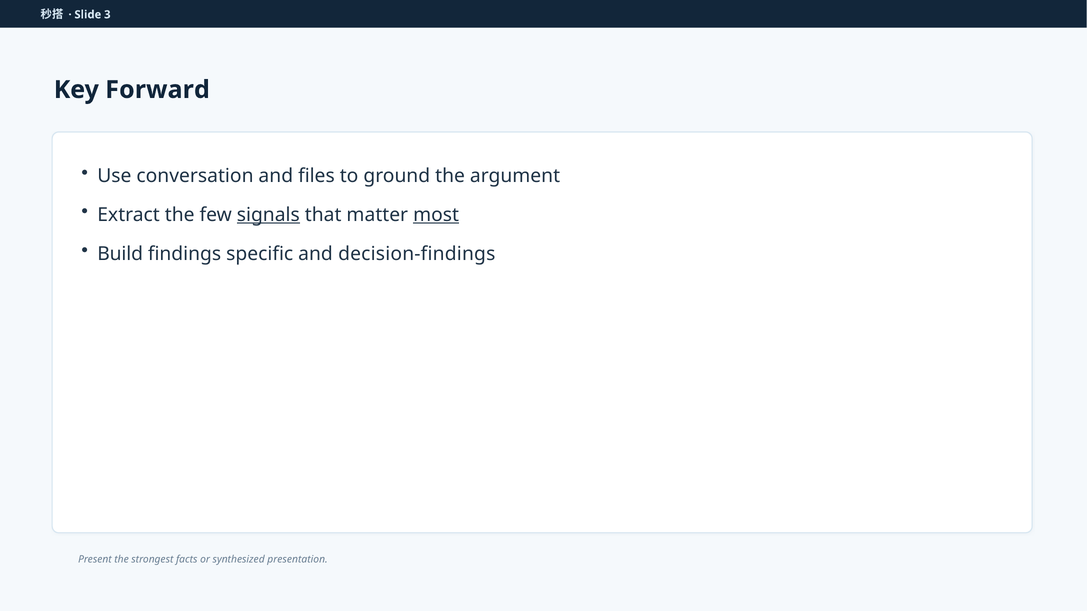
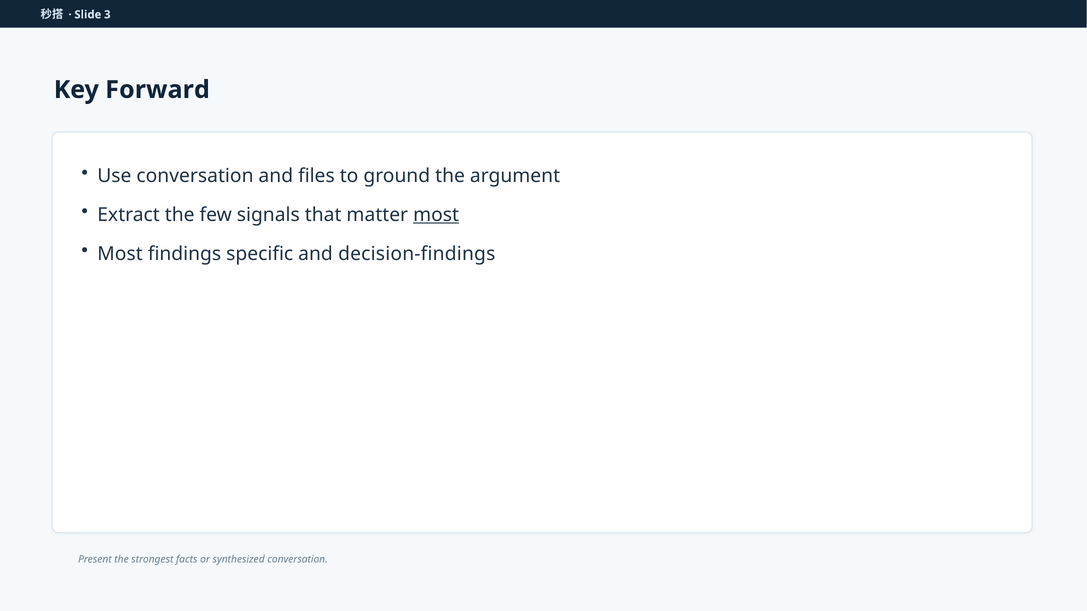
signals underline: present -> none
Build at (120, 254): Build -> Most
synthesized presentation: presentation -> conversation
